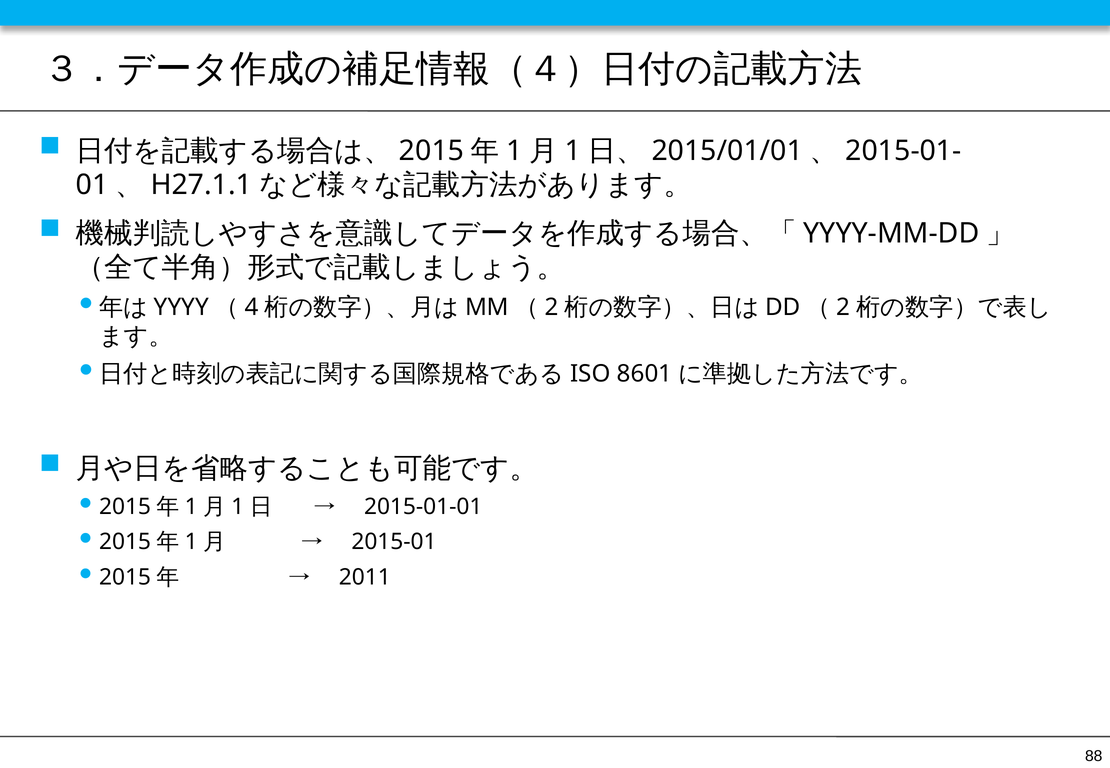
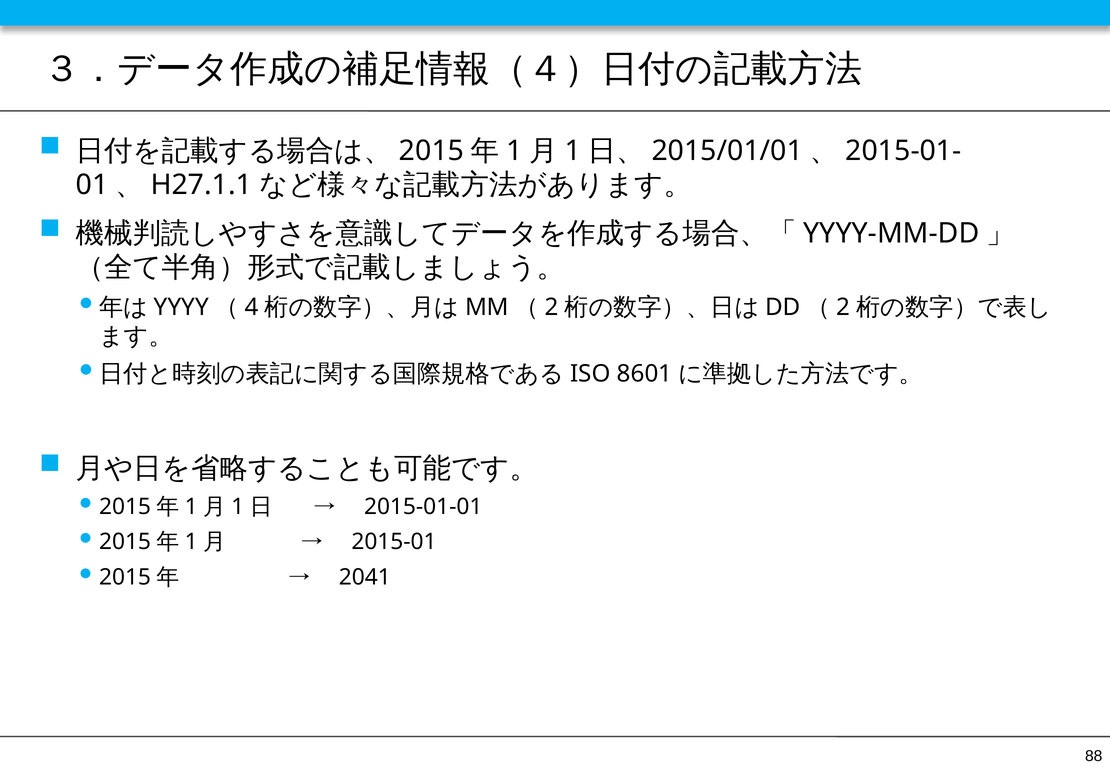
2011: 2011 -> 2041
